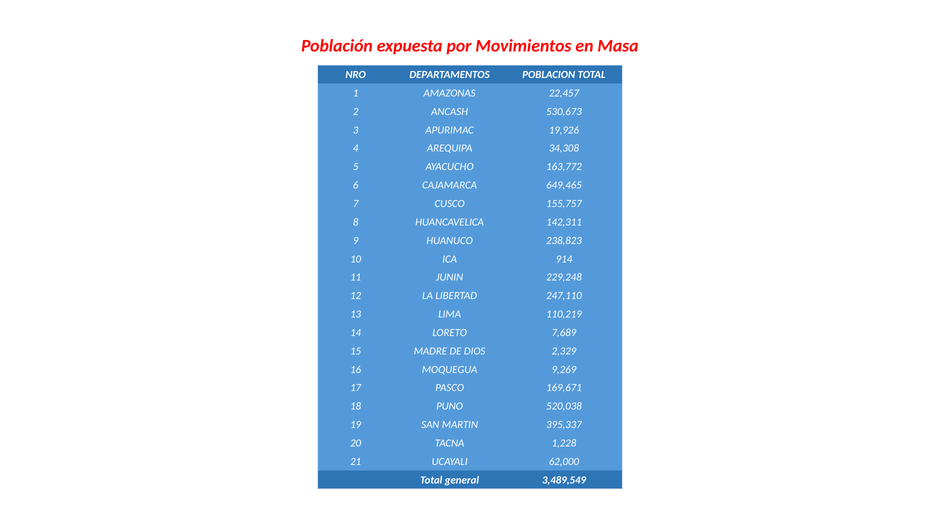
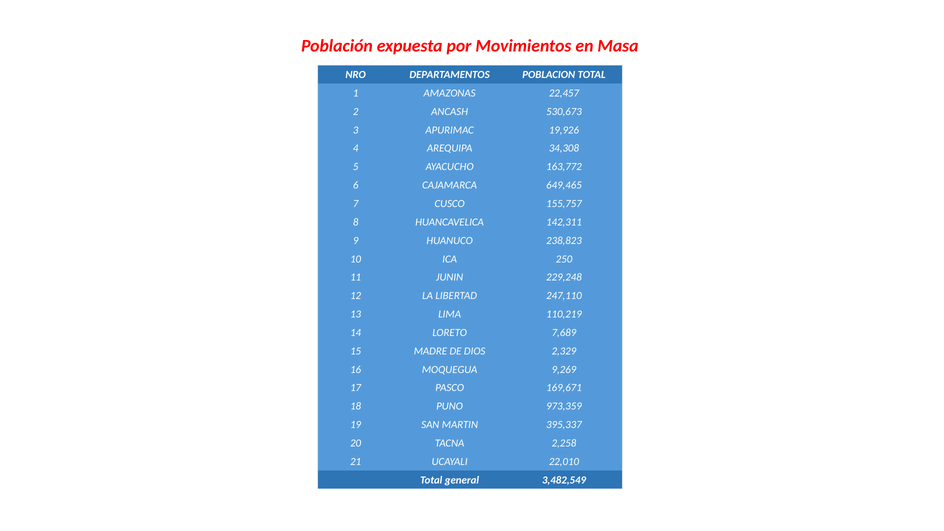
914: 914 -> 250
520,038: 520,038 -> 973,359
1,228: 1,228 -> 2,258
62,000: 62,000 -> 22,010
3,489,549: 3,489,549 -> 3,482,549
